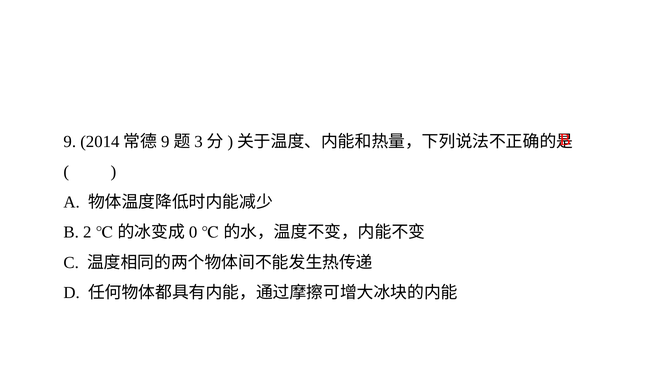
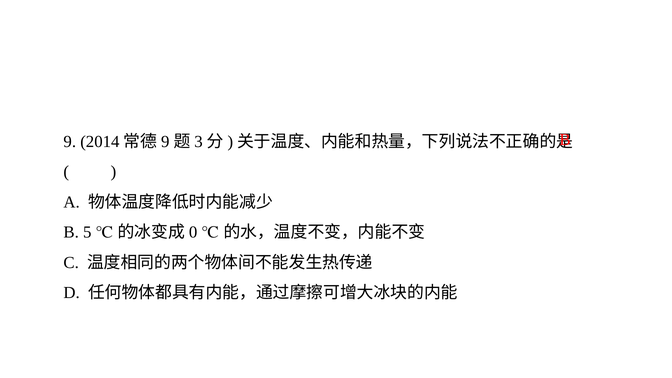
2: 2 -> 5
